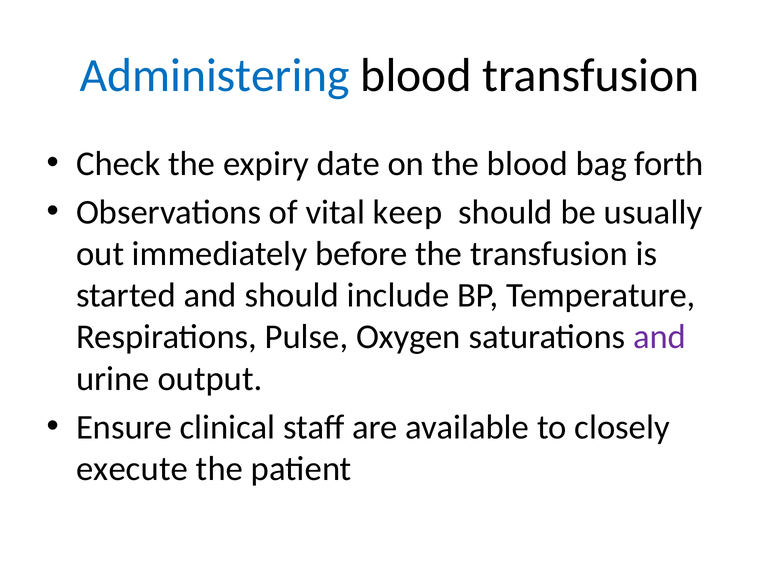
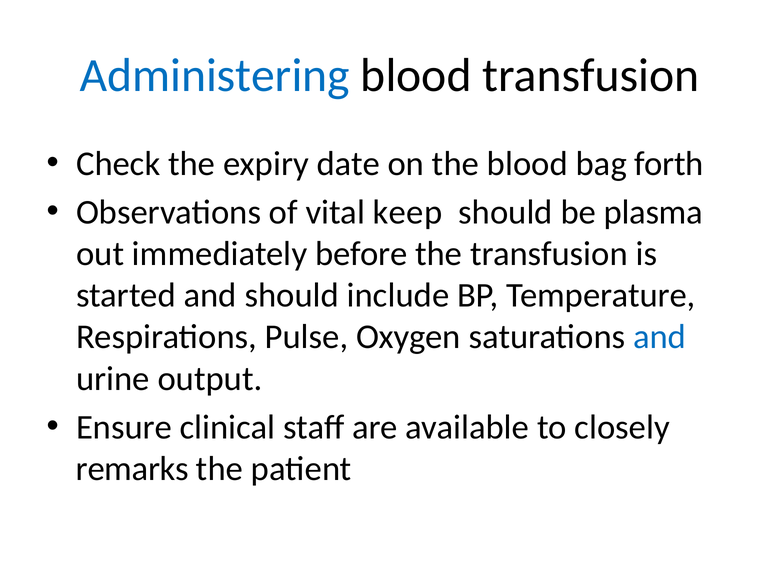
usually: usually -> plasma
and at (660, 337) colour: purple -> blue
execute: execute -> remarks
